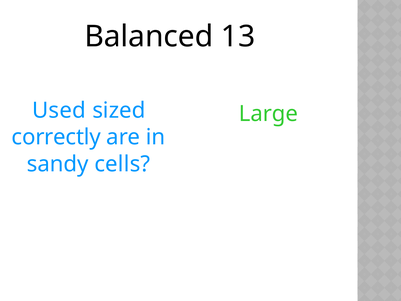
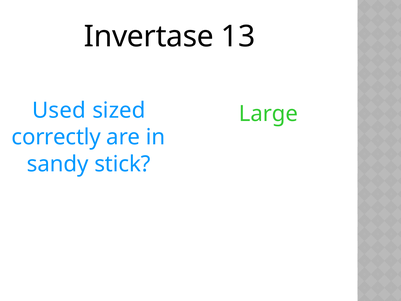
Balanced: Balanced -> Invertase
cells: cells -> stick
